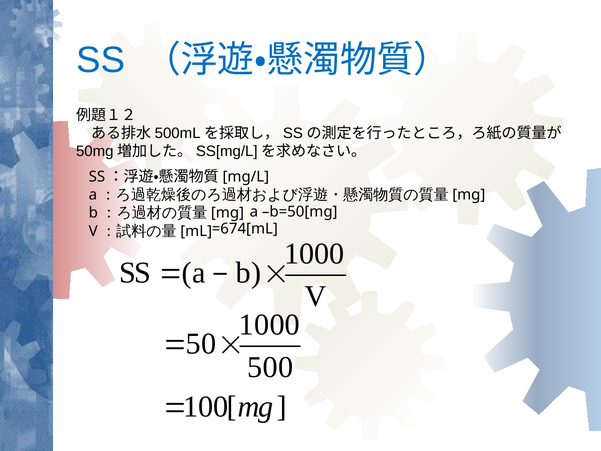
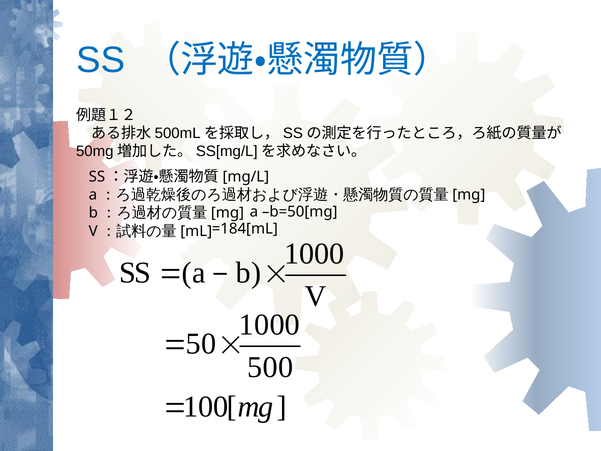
=674[mL: =674[mL -> =184[mL
